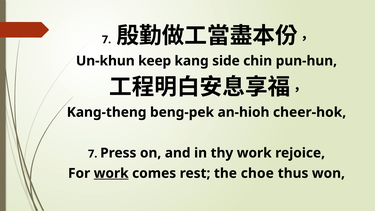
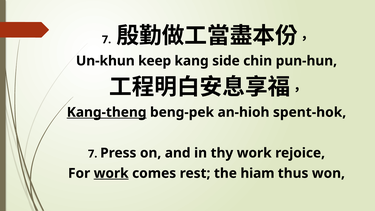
Kang-theng underline: none -> present
cheer-hok: cheer-hok -> spent-hok
choe: choe -> hiam
